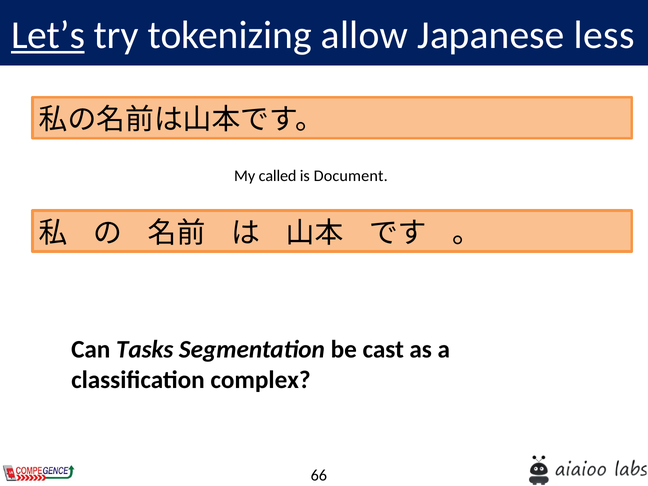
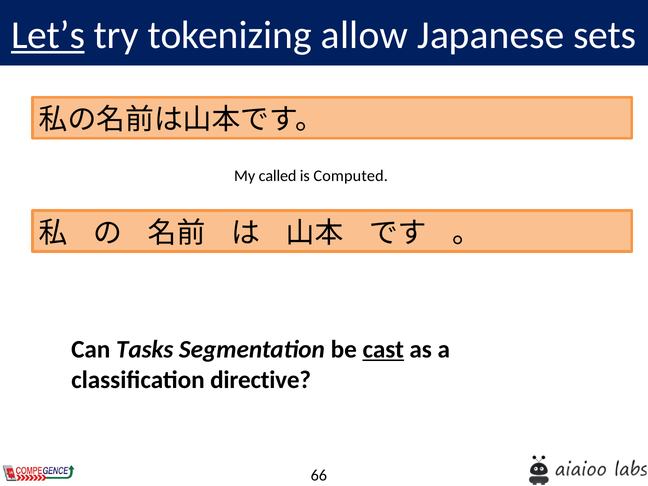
less: less -> sets
Document: Document -> Computed
cast underline: none -> present
complex: complex -> directive
